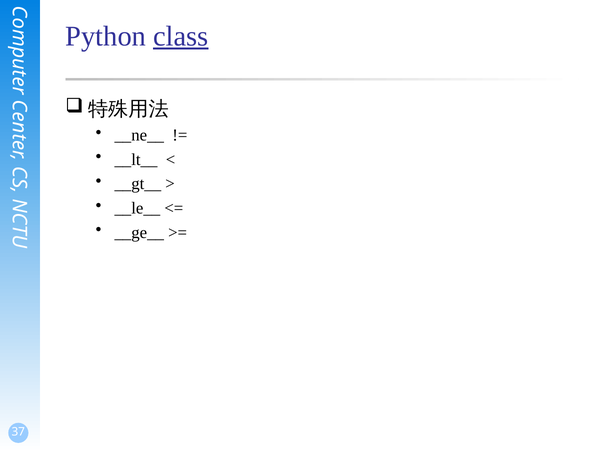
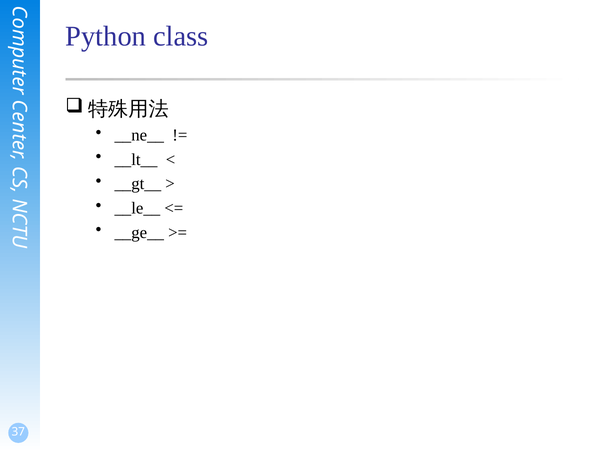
class underline: present -> none
